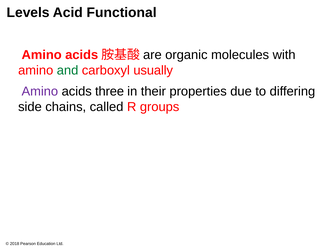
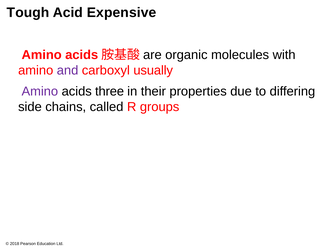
Levels: Levels -> Tough
Functional: Functional -> Expensive
and colour: green -> purple
